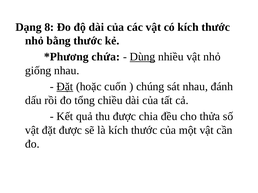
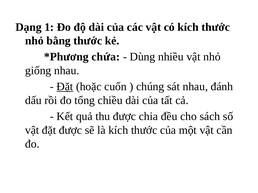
8: 8 -> 1
Dùng underline: present -> none
thửa: thửa -> sách
